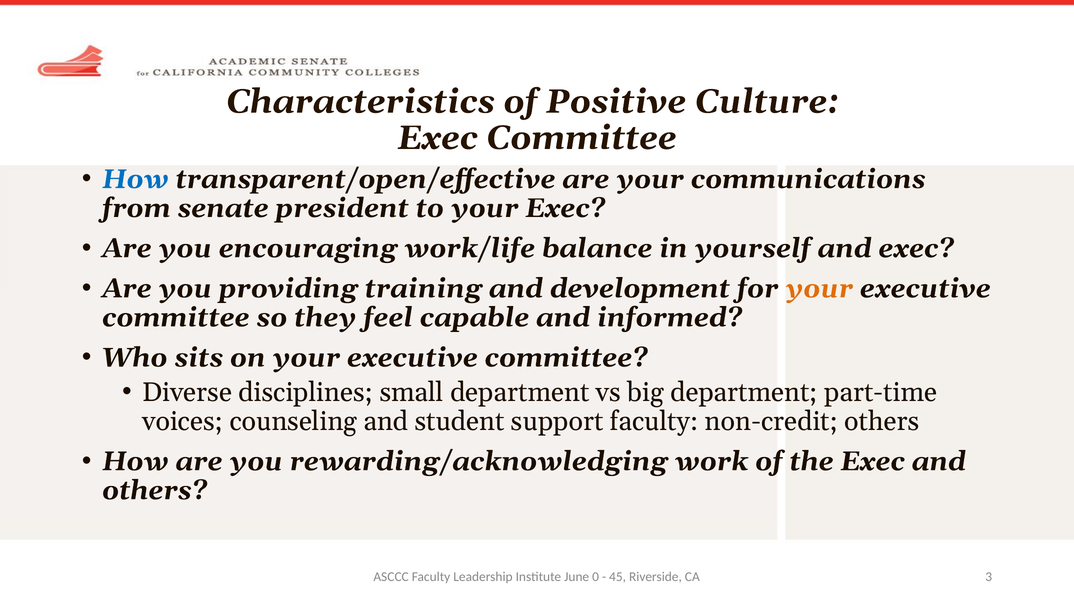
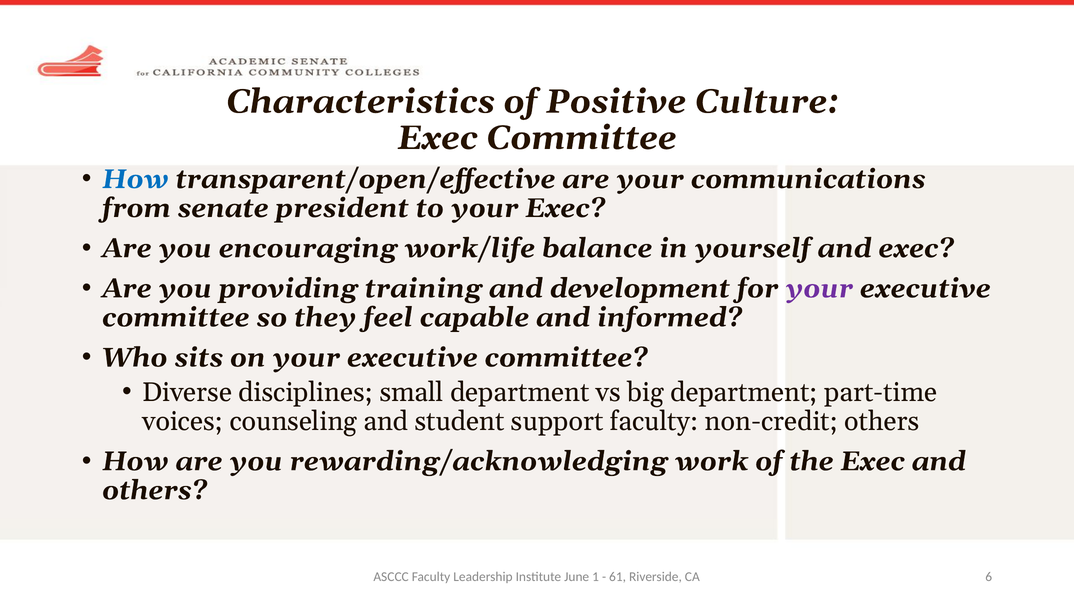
your at (819, 289) colour: orange -> purple
0: 0 -> 1
45: 45 -> 61
3: 3 -> 6
